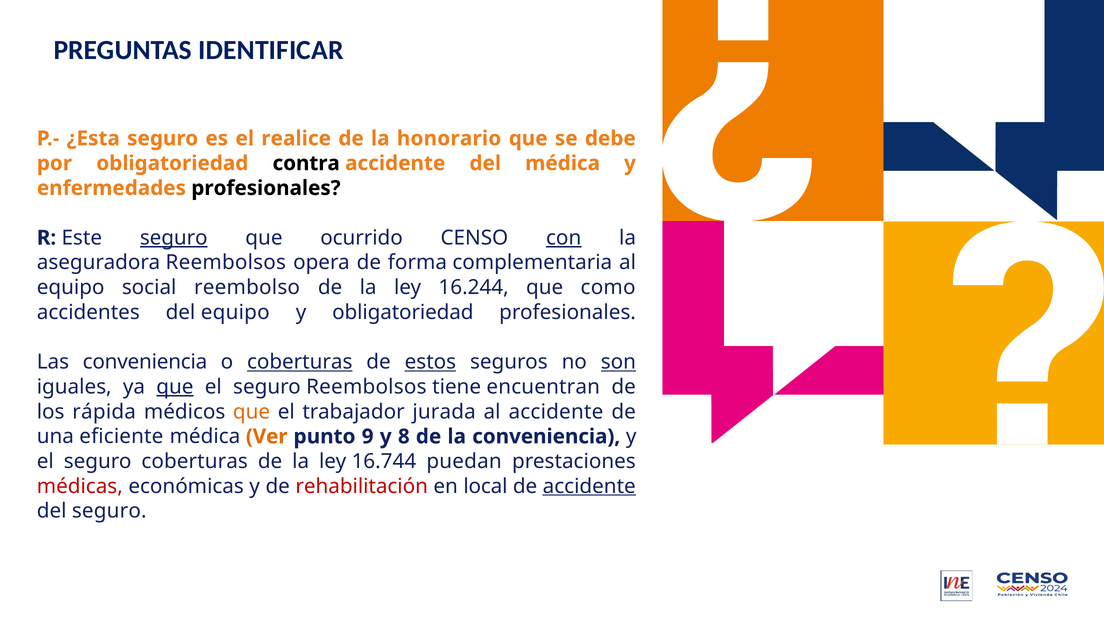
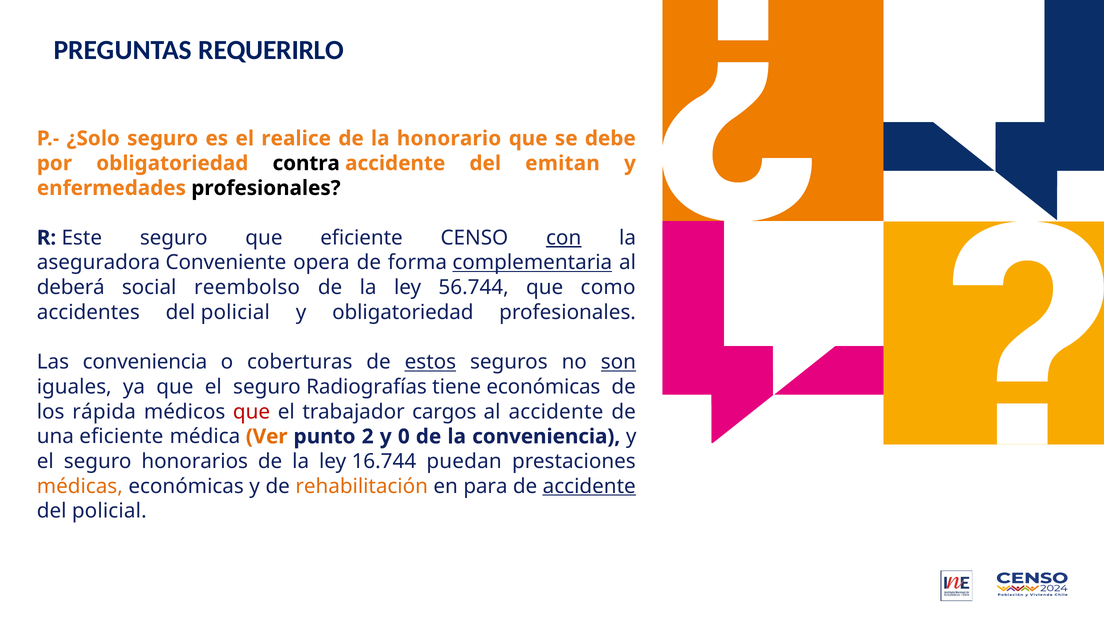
IDENTIFICAR: IDENTIFICAR -> REQUERIRLO
¿Esta: ¿Esta -> ¿Solo
del médica: médica -> emitan
seguro at (174, 238) underline: present -> none
que ocurrido: ocurrido -> eficiente
aseguradora Reembolsos: Reembolsos -> Conveniente
complementaria underline: none -> present
equipo at (71, 287): equipo -> deberá
16.244: 16.244 -> 56.744
accidentes del equipo: equipo -> policial
coberturas at (300, 362) underline: present -> none
que at (175, 387) underline: present -> none
seguro Reembolsos: Reembolsos -> Radiografías
tiene encuentran: encuentran -> económicas
que at (252, 412) colour: orange -> red
jurada: jurada -> cargos
9: 9 -> 2
8: 8 -> 0
seguro coberturas: coberturas -> honorarios
médicas colour: red -> orange
rehabilitación colour: red -> orange
local: local -> para
seguro at (109, 511): seguro -> policial
